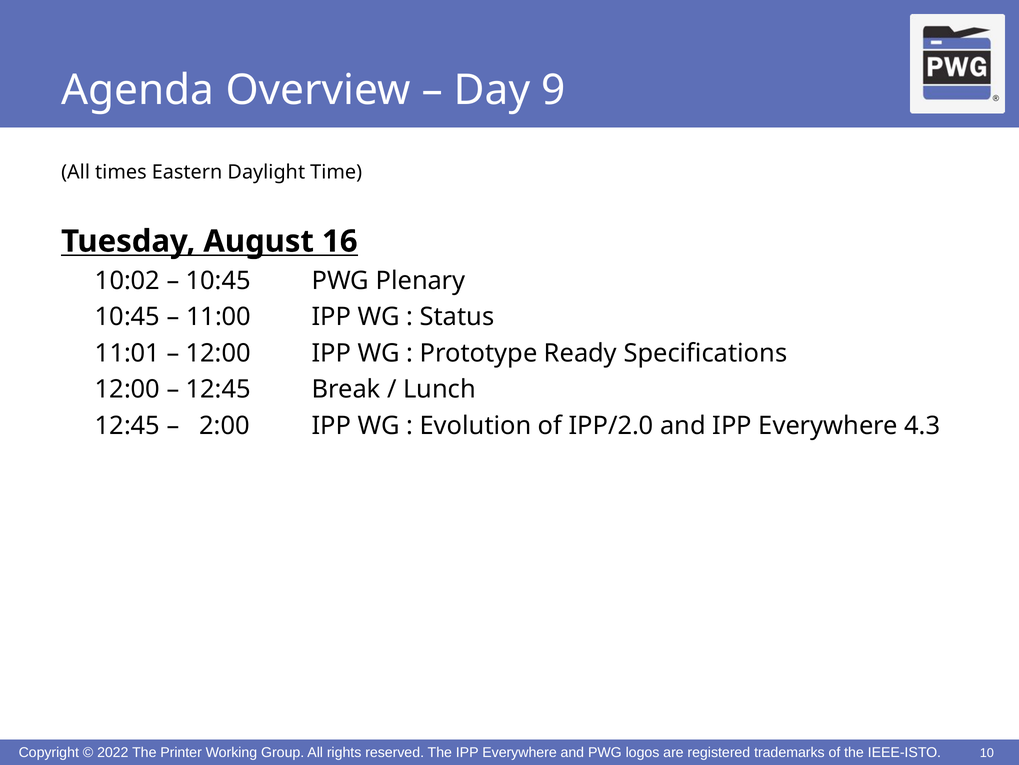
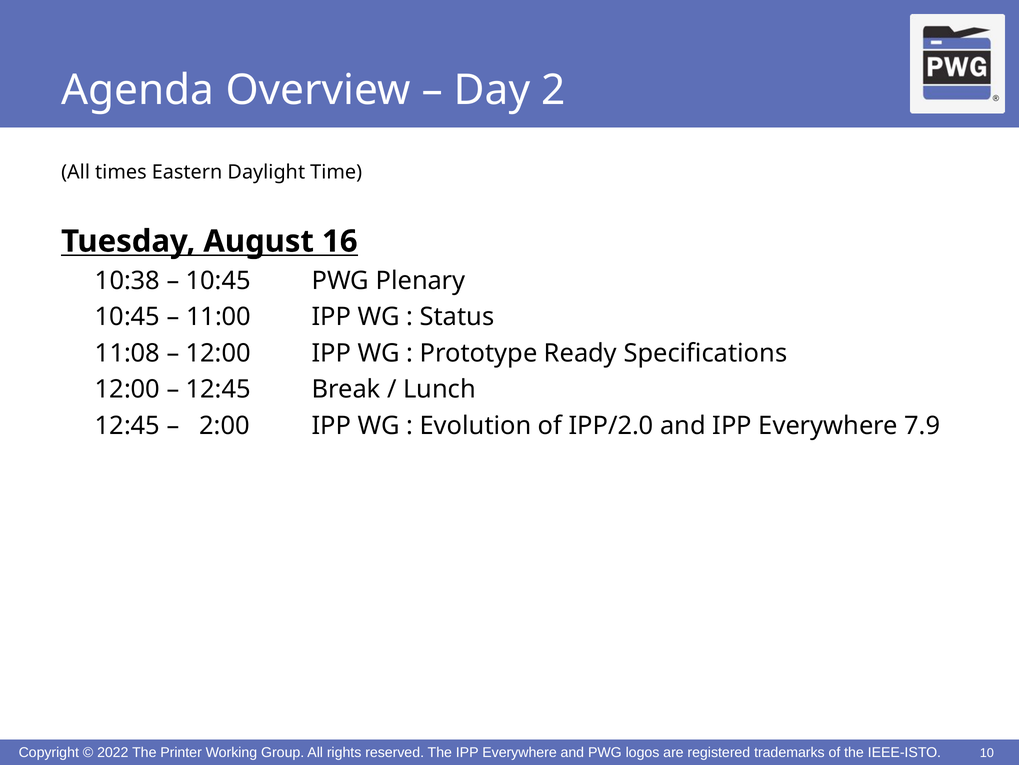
9: 9 -> 2
10:02: 10:02 -> 10:38
11:01: 11:01 -> 11:08
4.3: 4.3 -> 7.9
